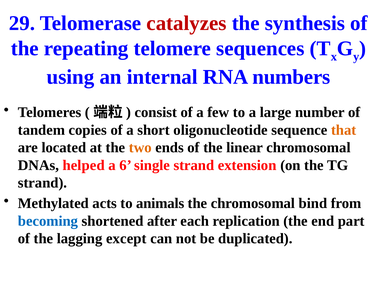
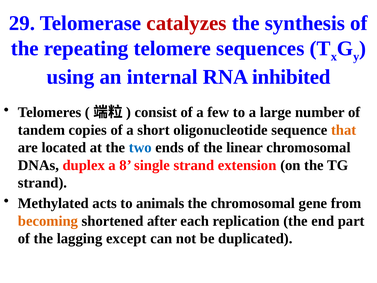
numbers: numbers -> inhibited
two colour: orange -> blue
helped: helped -> duplex
6: 6 -> 8
bind: bind -> gene
becoming colour: blue -> orange
